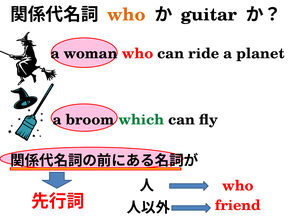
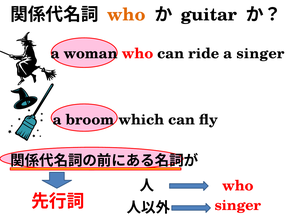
a planet: planet -> singer
which colour: green -> black
friend at (238, 205): friend -> singer
